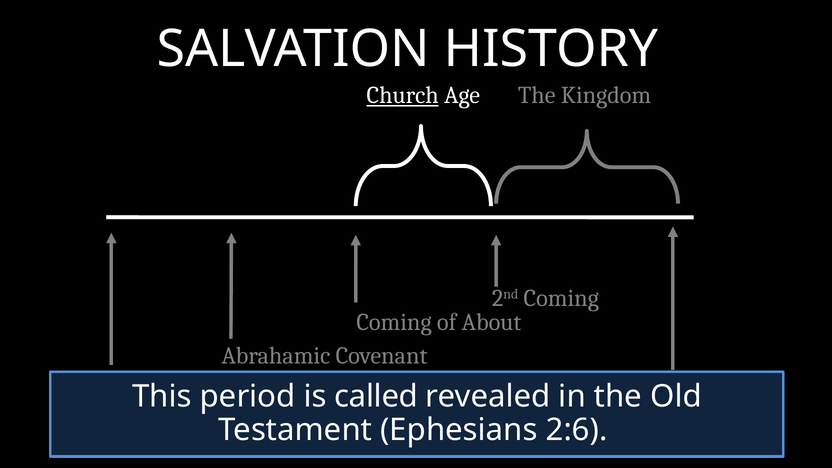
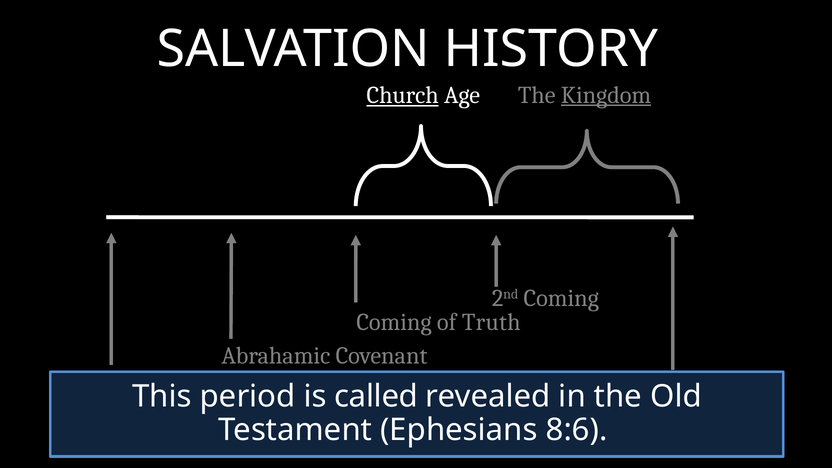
Kingdom underline: none -> present
About: About -> Truth
2:6: 2:6 -> 8:6
